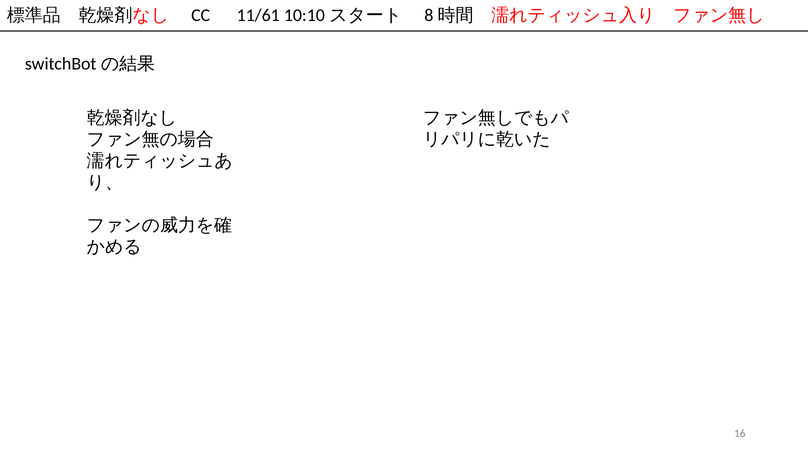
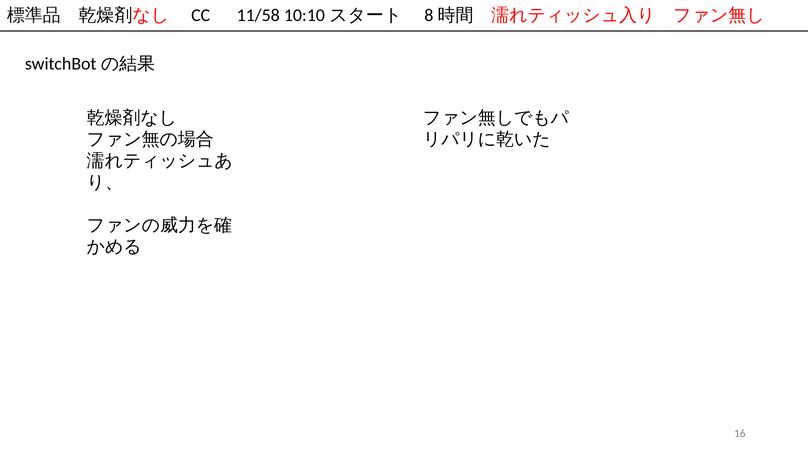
11/61: 11/61 -> 11/58
